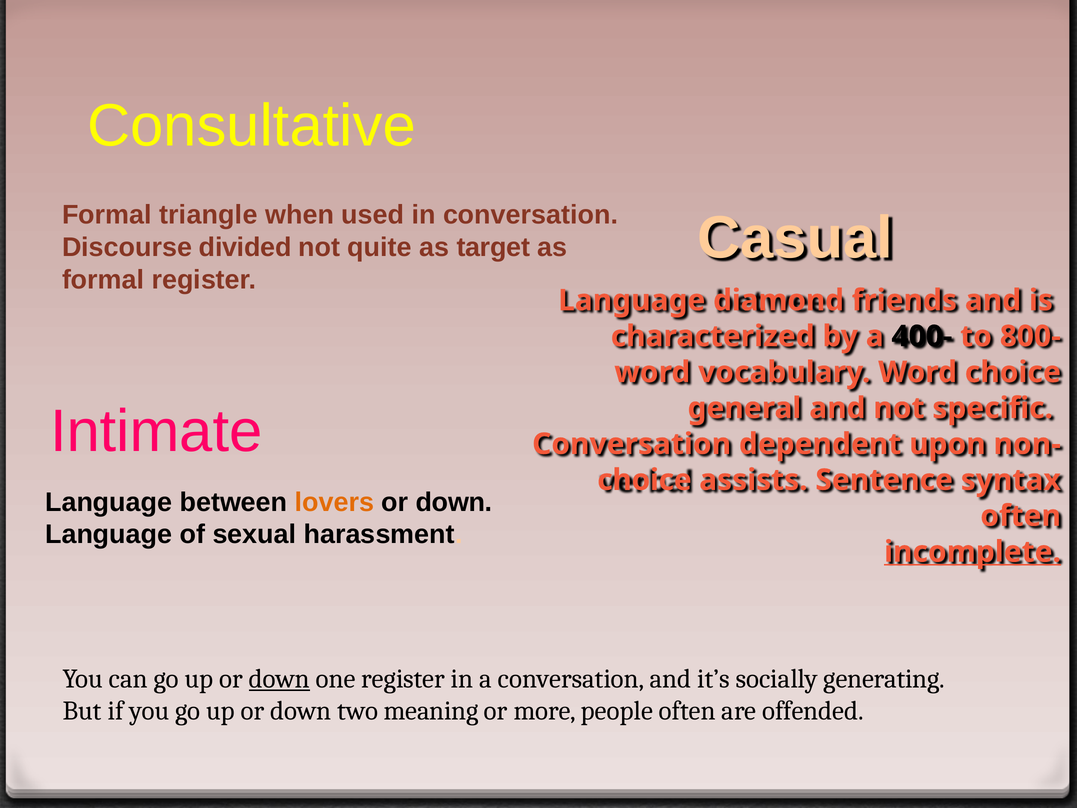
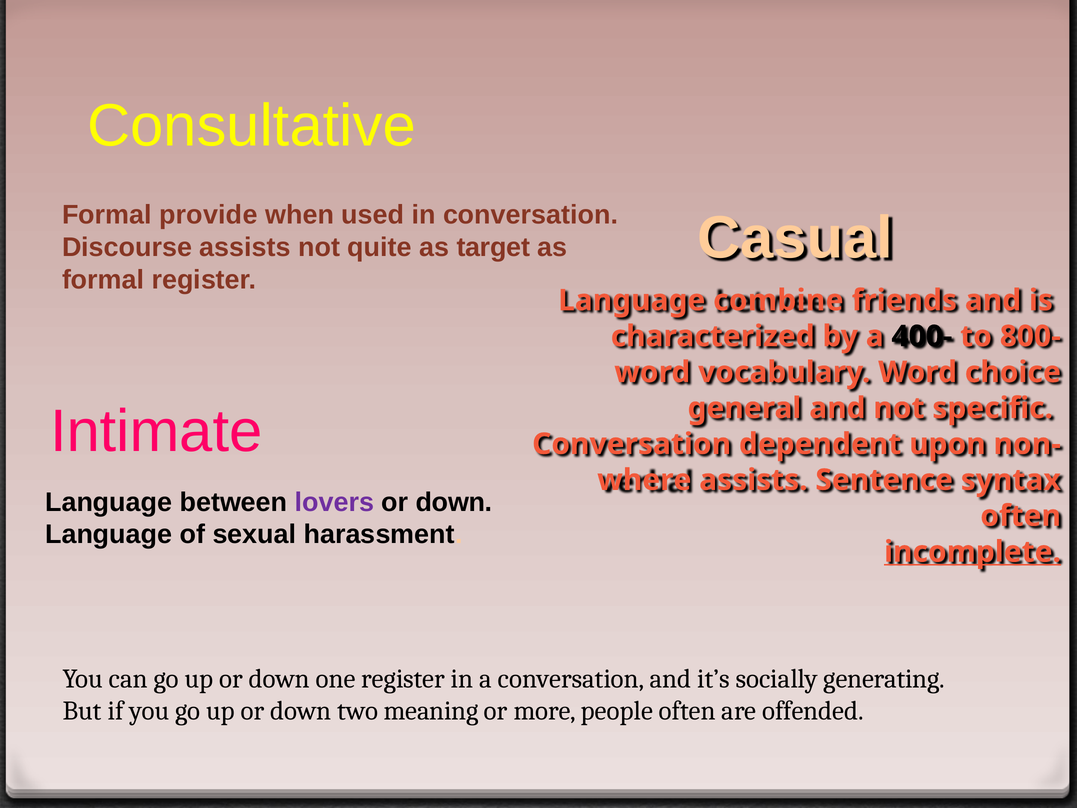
triangle: triangle -> provide
Discourse divided: divided -> assists
diamond: diamond -> combine
choice at (644, 480): choice -> where
lovers colour: orange -> purple
down at (279, 678) underline: present -> none
